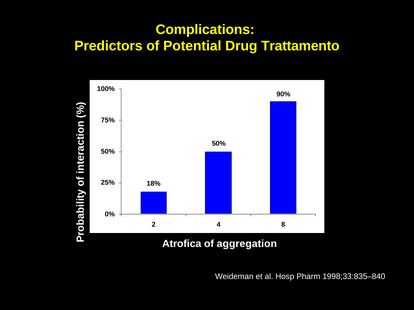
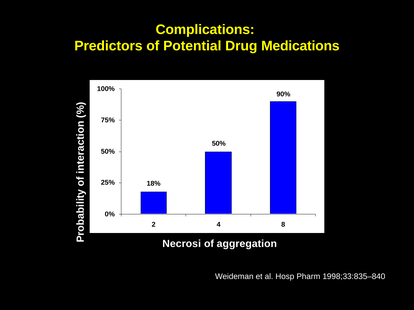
Trattamento: Trattamento -> Medications
Atrofica: Atrofica -> Necrosi
